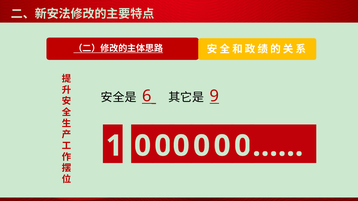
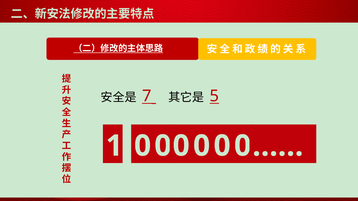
6: 6 -> 7
9: 9 -> 5
